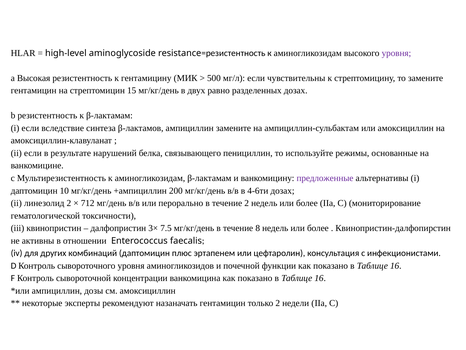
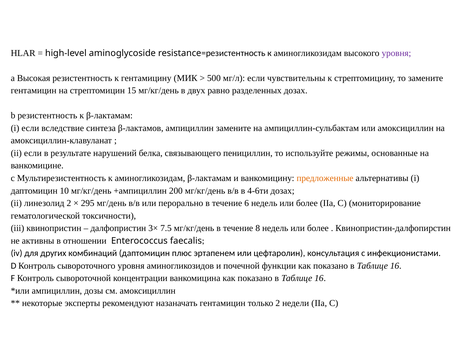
предложенные colour: purple -> orange
712: 712 -> 295
течение 2: 2 -> 6
